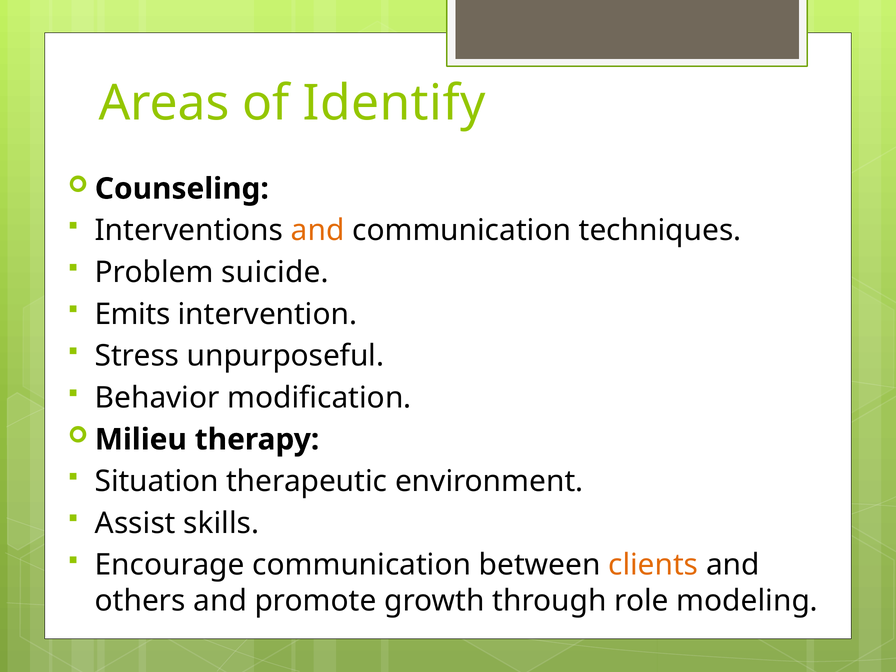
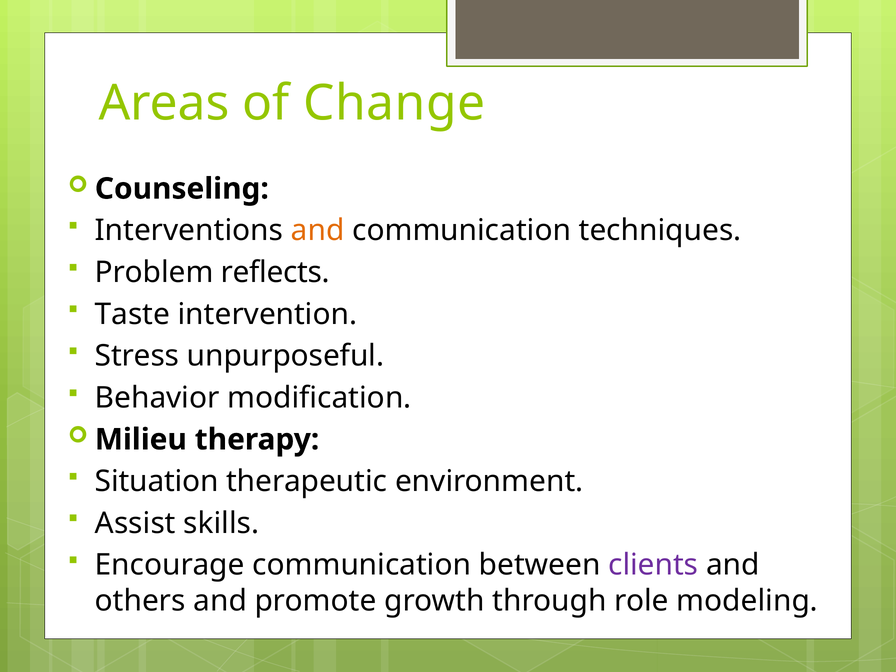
Identify: Identify -> Change
suicide: suicide -> reflects
Emits: Emits -> Taste
clients colour: orange -> purple
